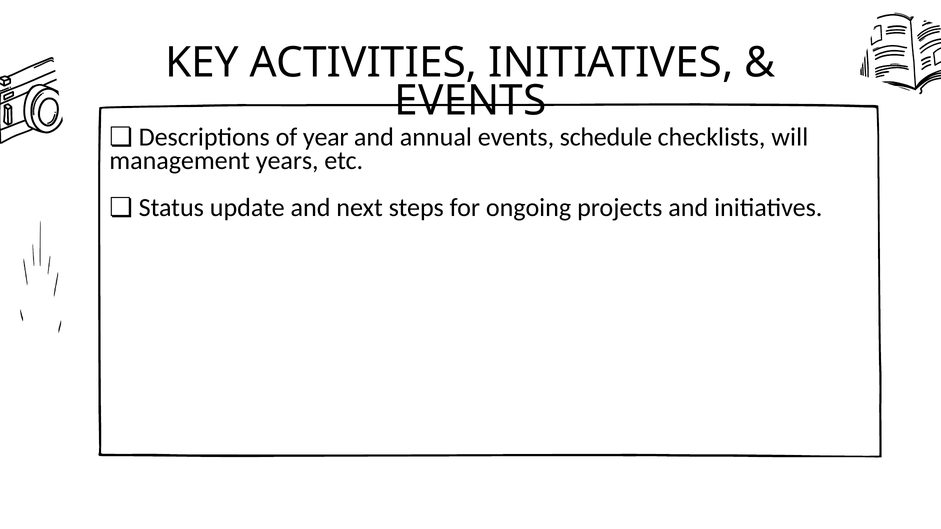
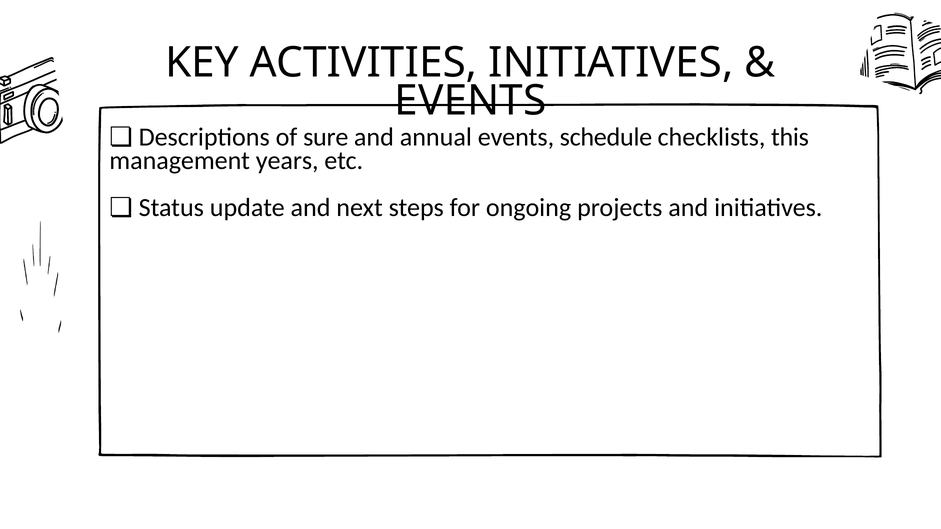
year: year -> sure
will: will -> this
